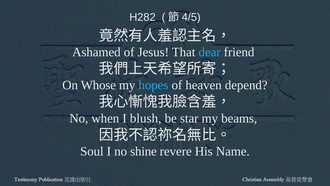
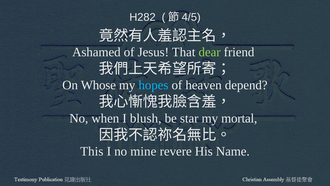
dear colour: light blue -> light green
beams: beams -> mortal
Soul: Soul -> This
shine: shine -> mine
